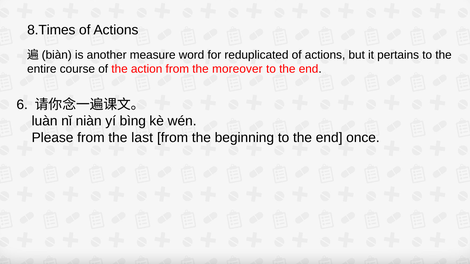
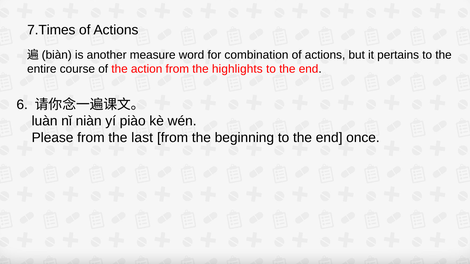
8.Times: 8.Times -> 7.Times
reduplicated: reduplicated -> combination
moreover: moreover -> highlights
bìng: bìng -> piào
